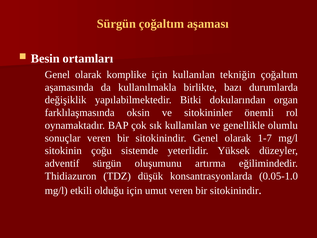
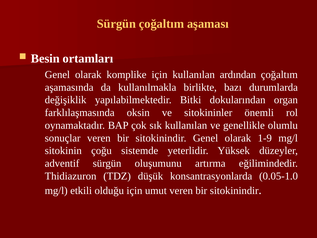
tekniğin: tekniğin -> ardından
1-7: 1-7 -> 1-9
